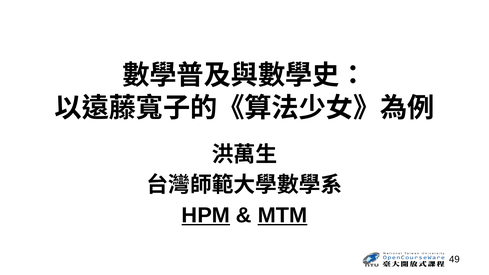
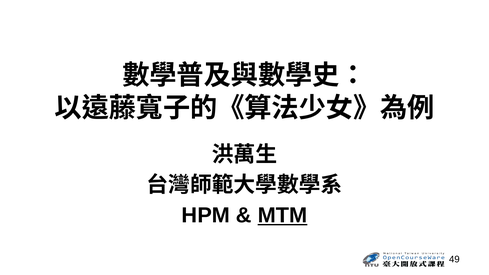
HPM underline: present -> none
